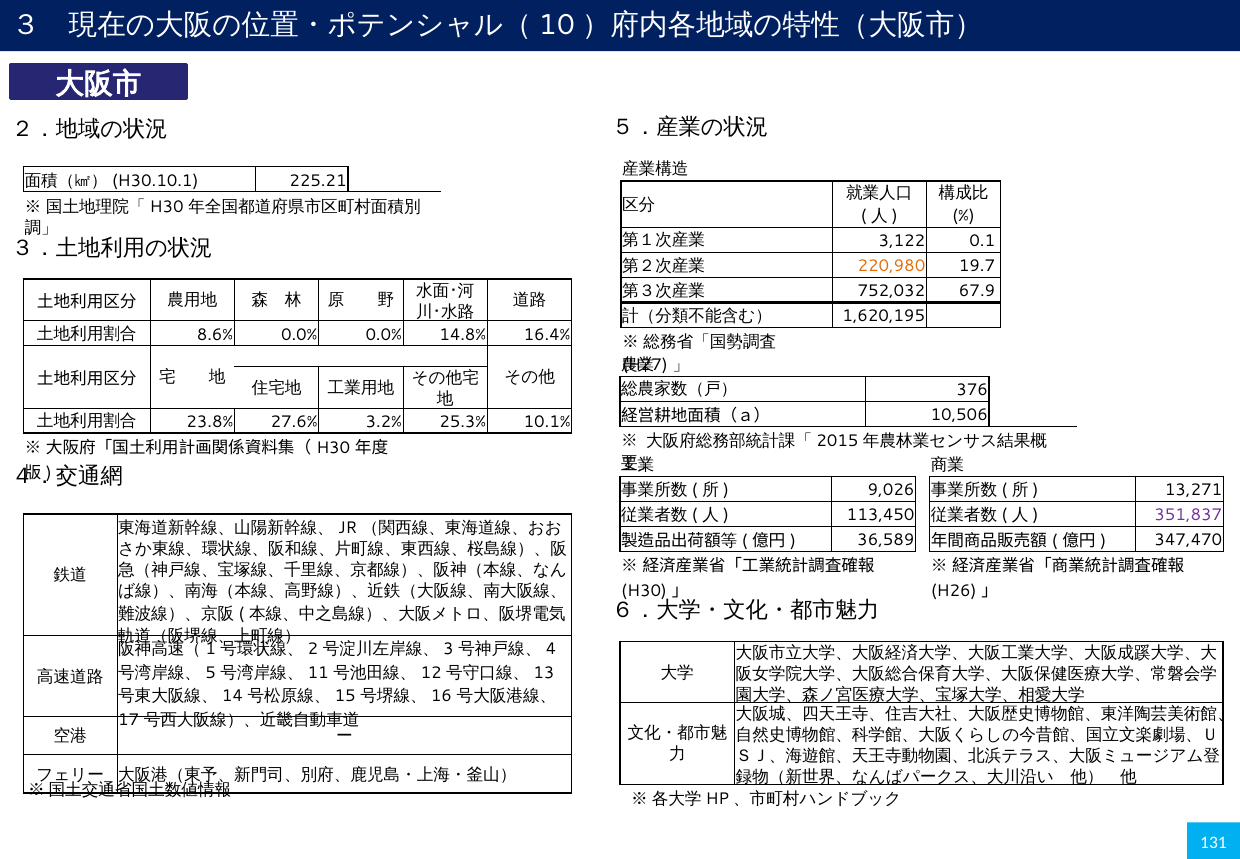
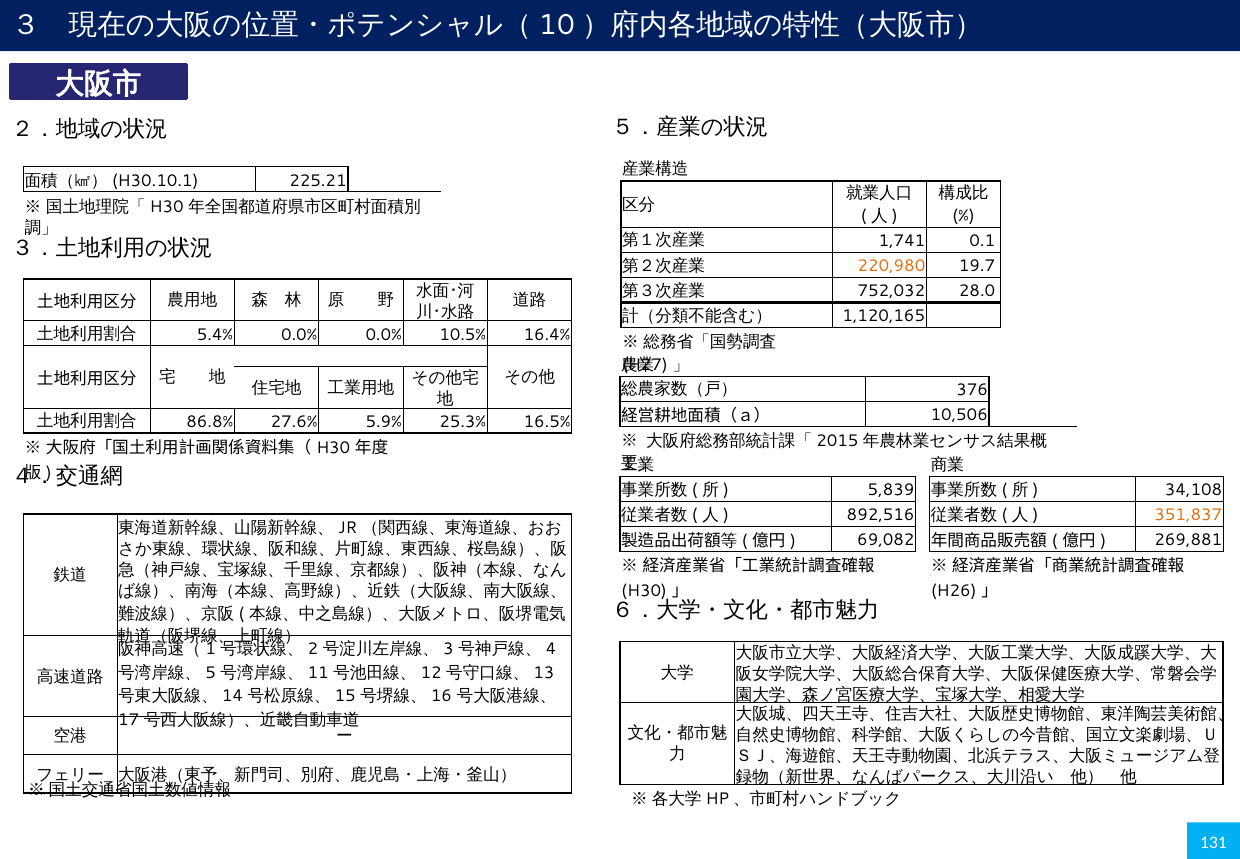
3,122: 3,122 -> 1,741
67.9: 67.9 -> 28.0
1,620,195: 1,620,195 -> 1,120,165
8.6%: 8.6% -> 5.4%
14.8%: 14.8% -> 10.5%
23.8%: 23.8% -> 86.8%
3.2%: 3.2% -> 5.9%
10.1%: 10.1% -> 16.5%
9,026: 9,026 -> 5,839
13,271: 13,271 -> 34,108
113,450: 113,450 -> 892,516
351,837 colour: purple -> orange
36,589: 36,589 -> 69,082
347,470: 347,470 -> 269,881
